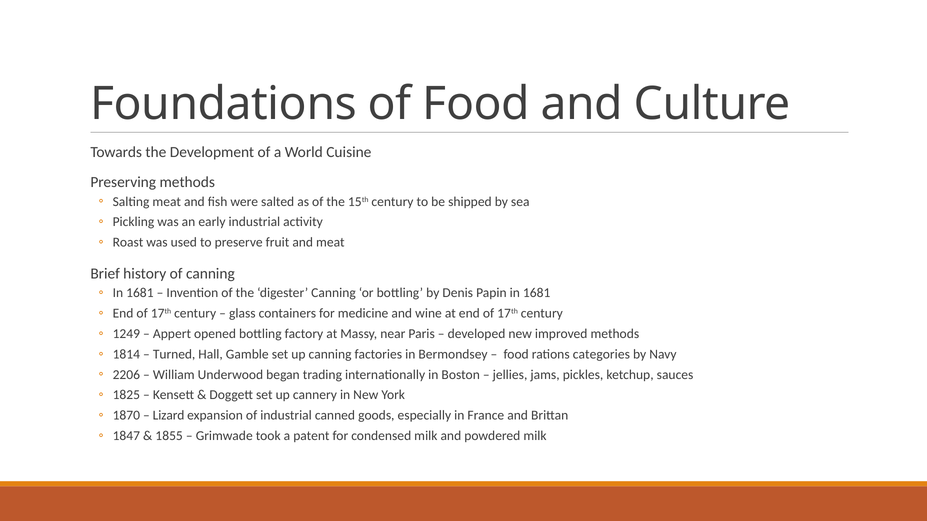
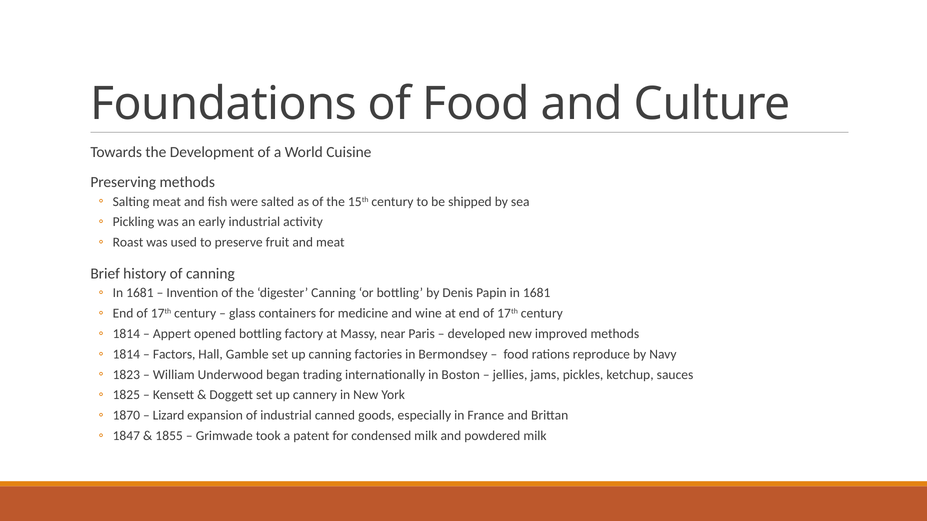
1249 at (126, 334): 1249 -> 1814
Turned: Turned -> Factors
categories: categories -> reproduce
2206: 2206 -> 1823
